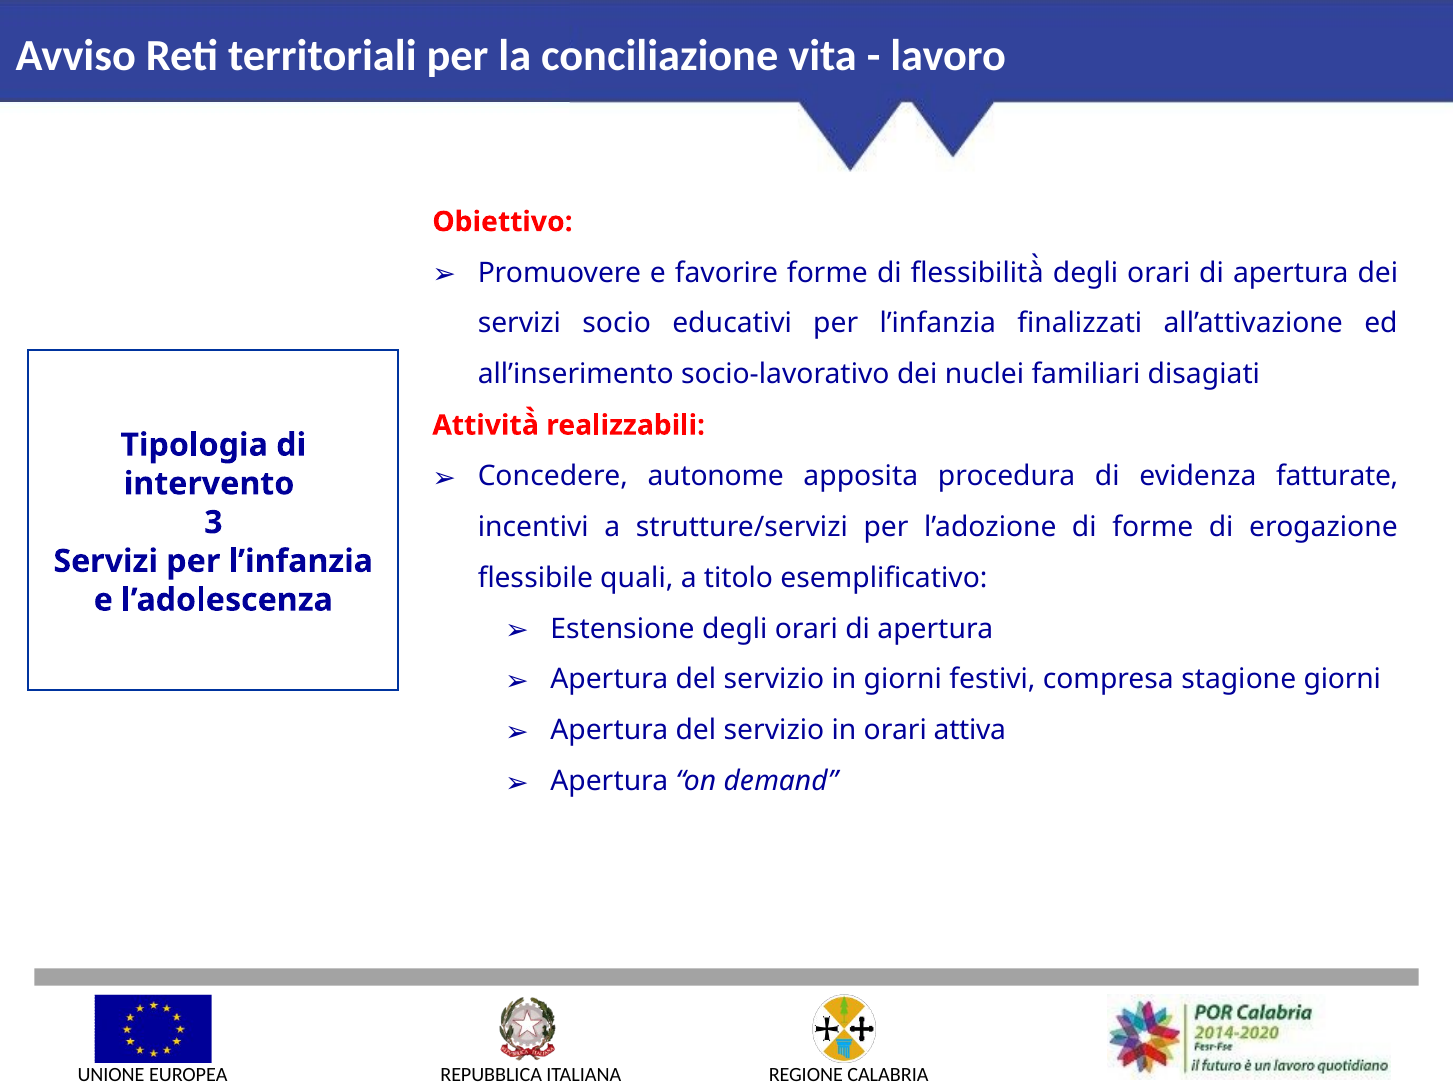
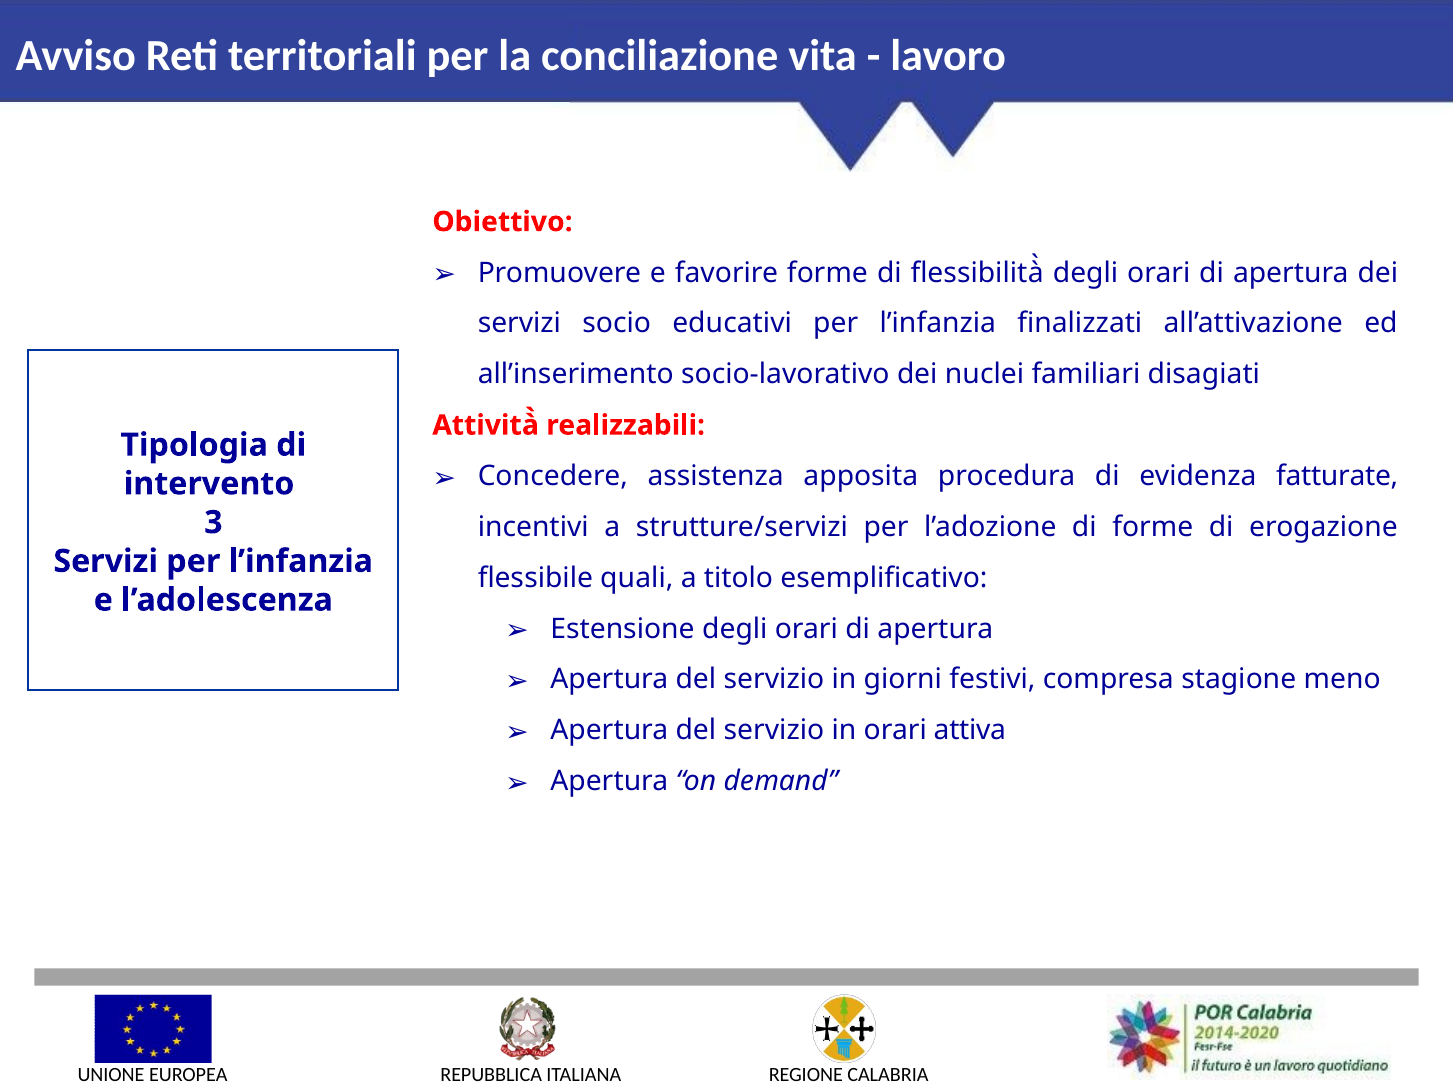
autonome: autonome -> assistenza
stagione giorni: giorni -> meno
